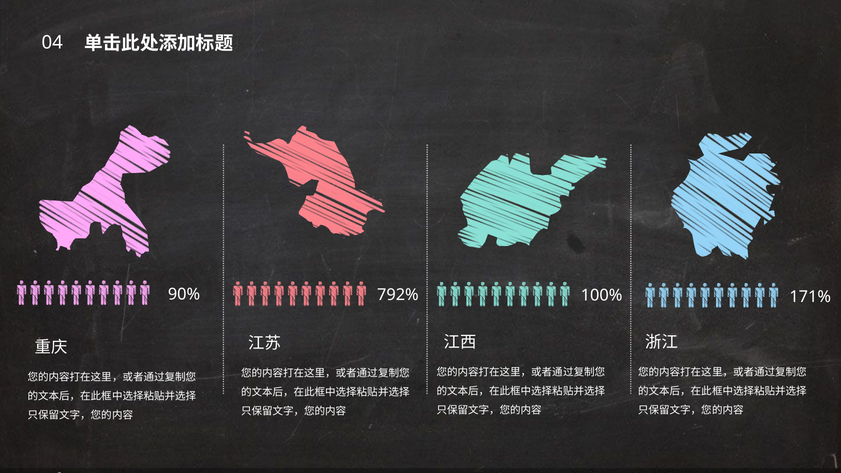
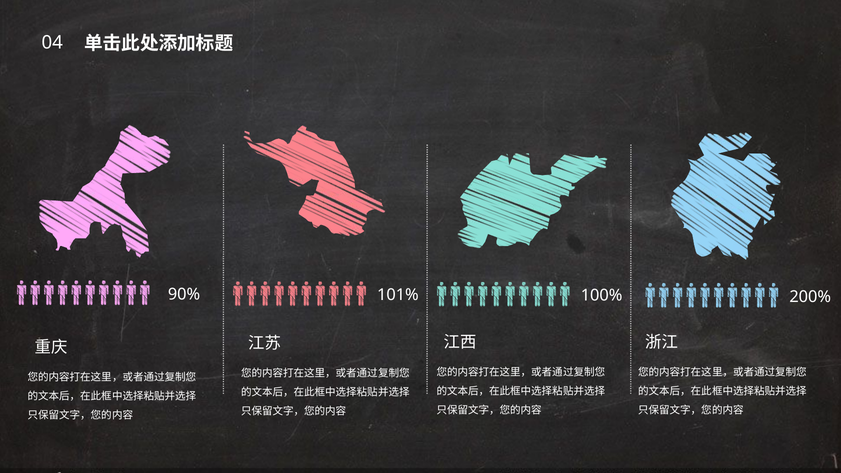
792%: 792% -> 101%
171%: 171% -> 200%
